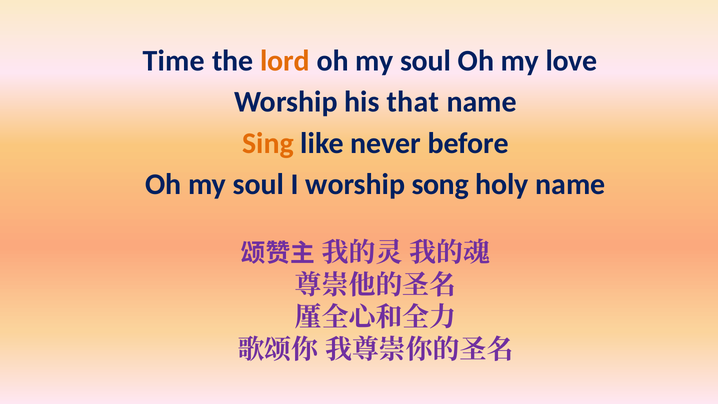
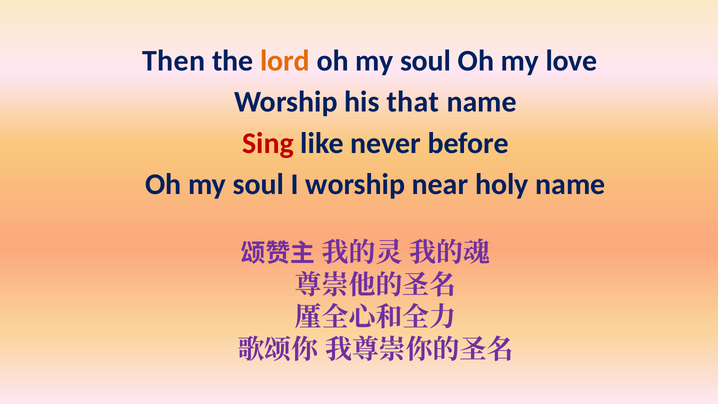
Time: Time -> Then
Sing colour: orange -> red
song: song -> near
